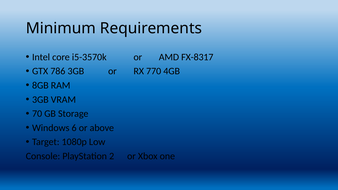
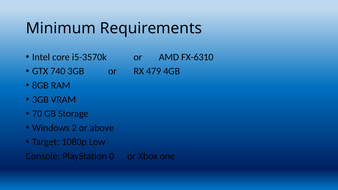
FX-8317: FX-8317 -> FX-6310
786: 786 -> 740
770: 770 -> 479
6: 6 -> 2
2: 2 -> 0
